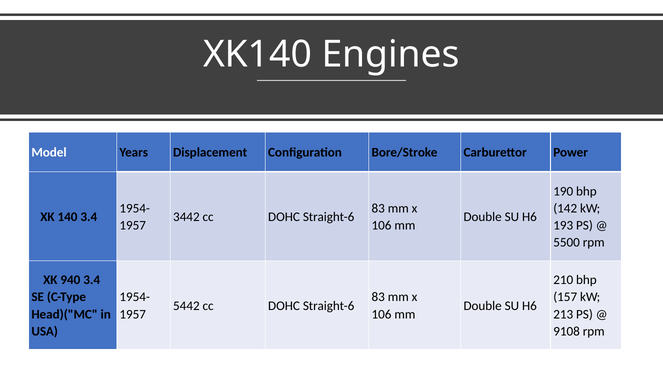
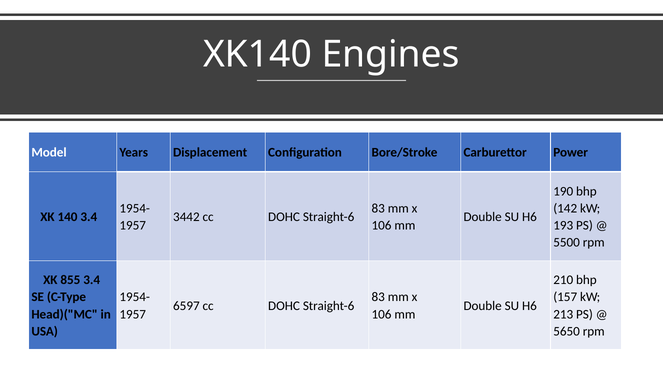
940: 940 -> 855
5442: 5442 -> 6597
9108: 9108 -> 5650
